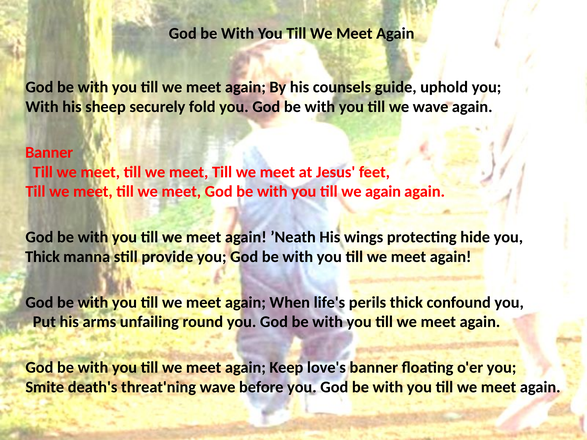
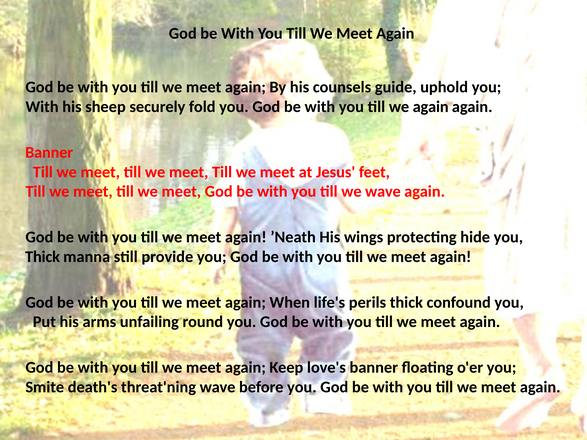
we wave: wave -> again
we again: again -> wave
